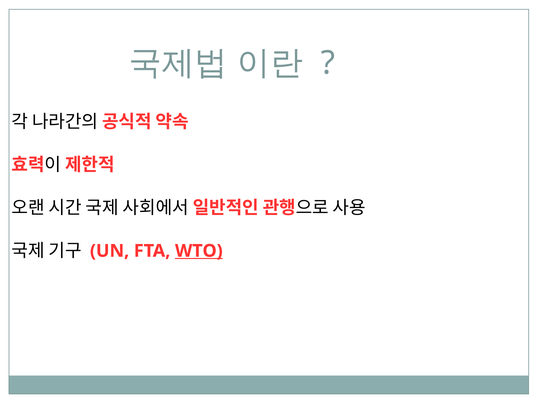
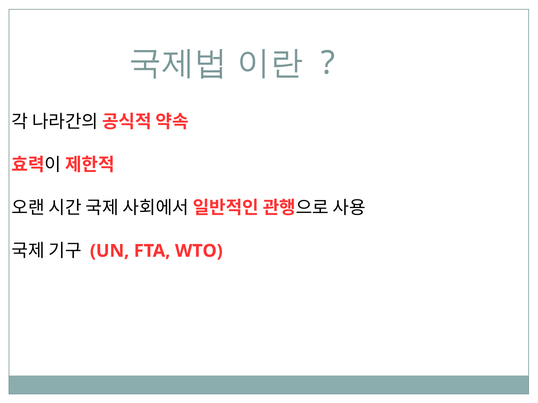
WTO underline: present -> none
